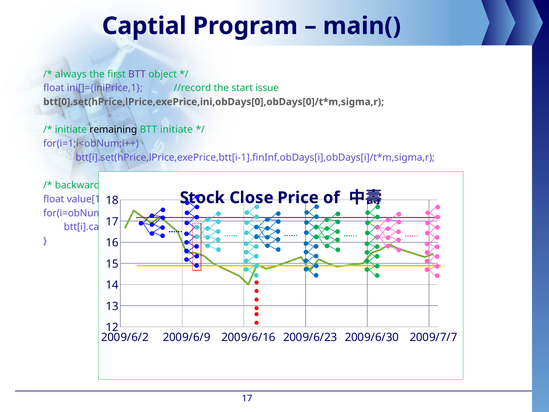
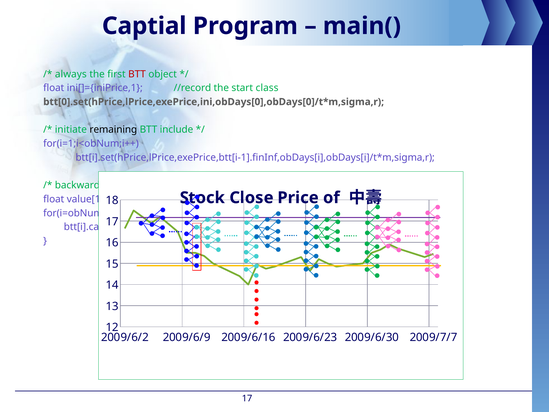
BTT at (137, 74) colour: purple -> red
issue: issue -> class
BTT initiate: initiate -> include
